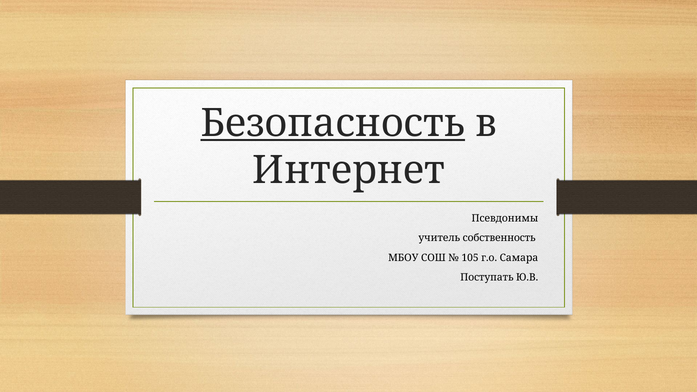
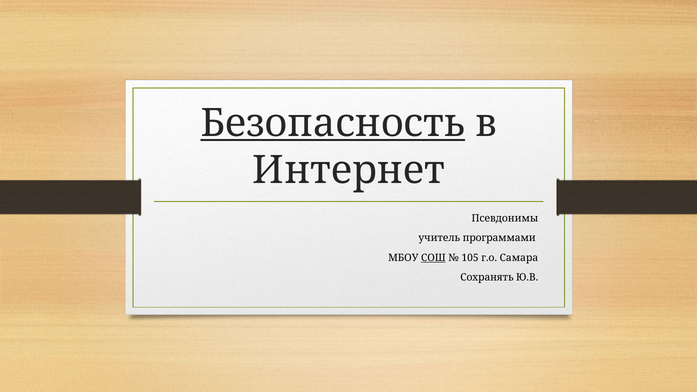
собственность: собственность -> программами
СОШ underline: none -> present
Поступать: Поступать -> Сохранять
